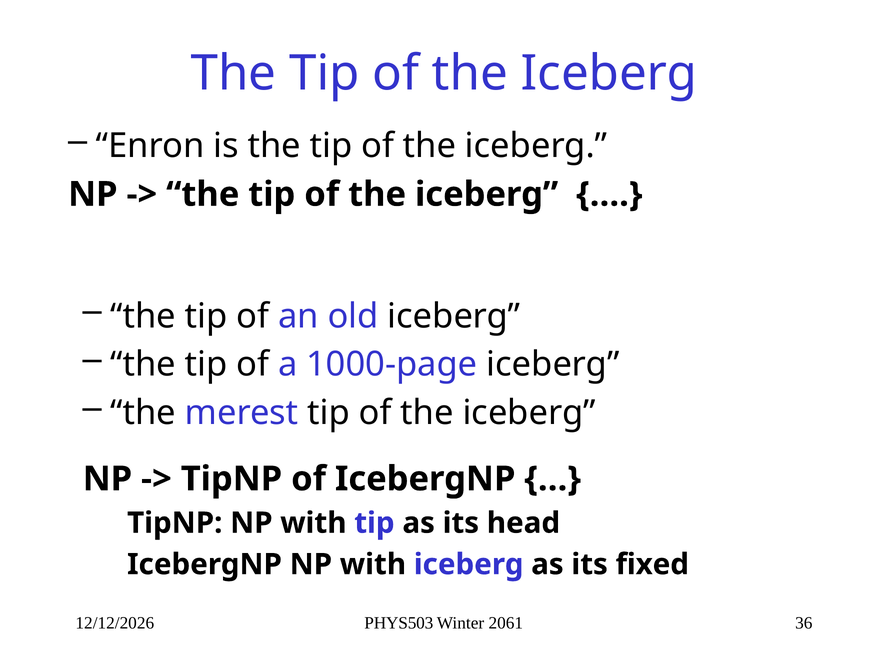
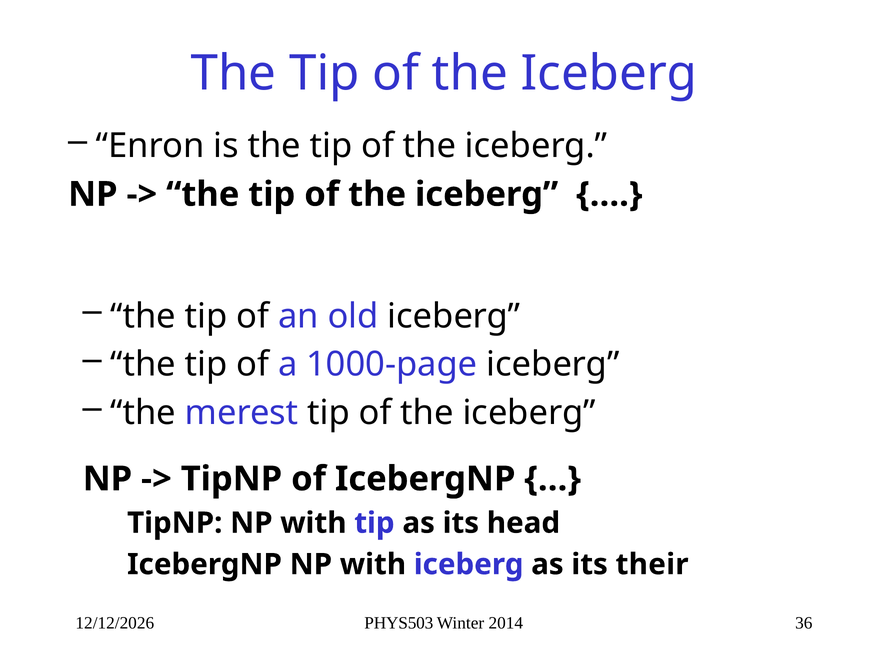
fixed: fixed -> their
2061: 2061 -> 2014
